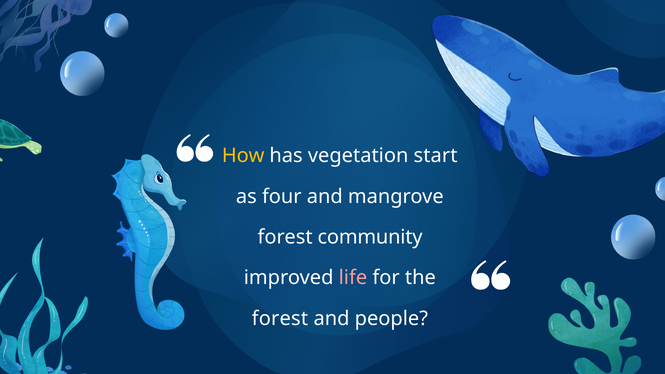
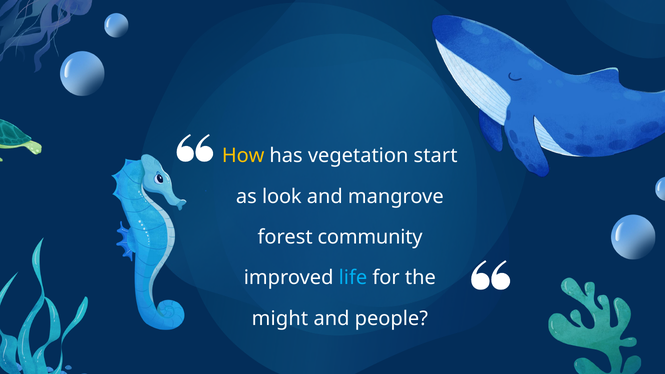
four: four -> look
life colour: pink -> light blue
forest at (280, 318): forest -> might
